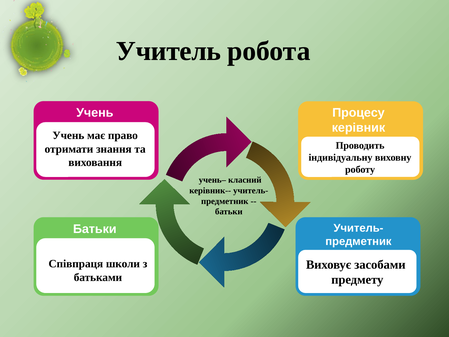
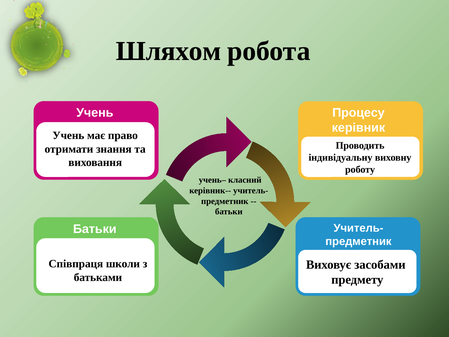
Учитель: Учитель -> Шляхом
